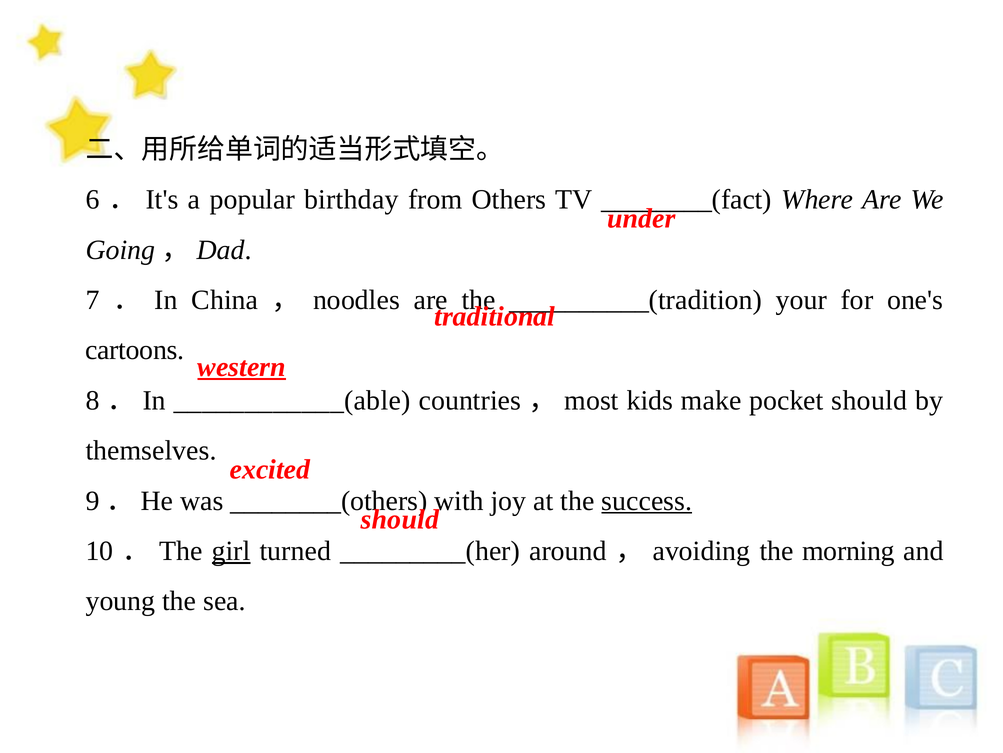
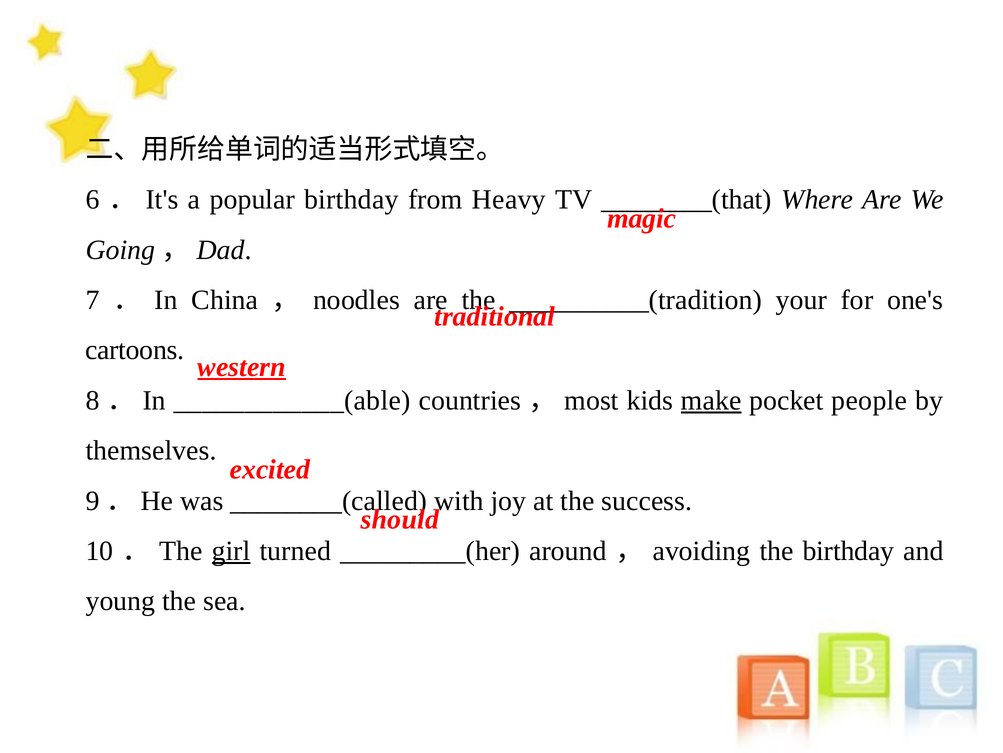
Others: Others -> Heavy
________(fact: ________(fact -> ________(that
under: under -> magic
make underline: none -> present
pocket should: should -> people
________(others: ________(others -> ________(called
success underline: present -> none
the morning: morning -> birthday
